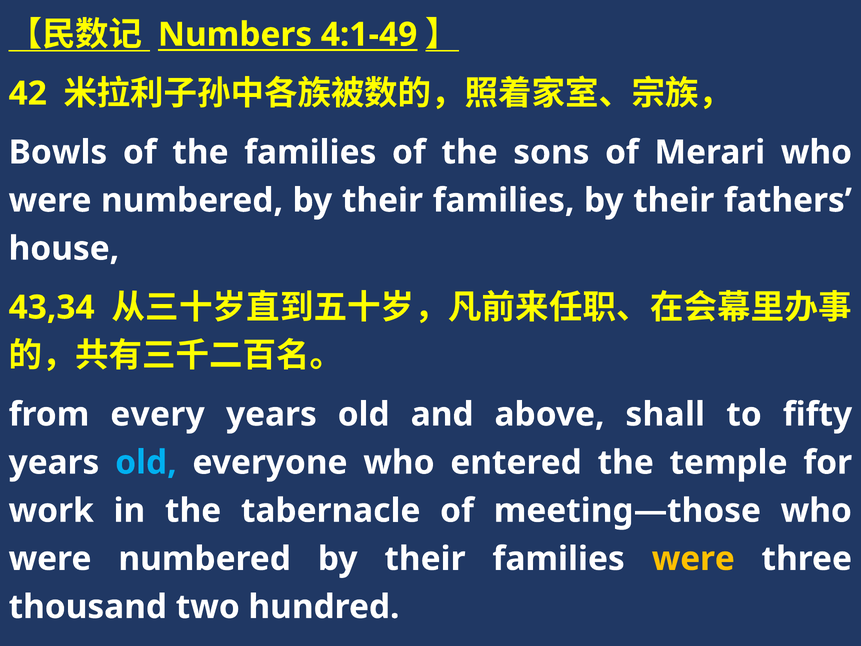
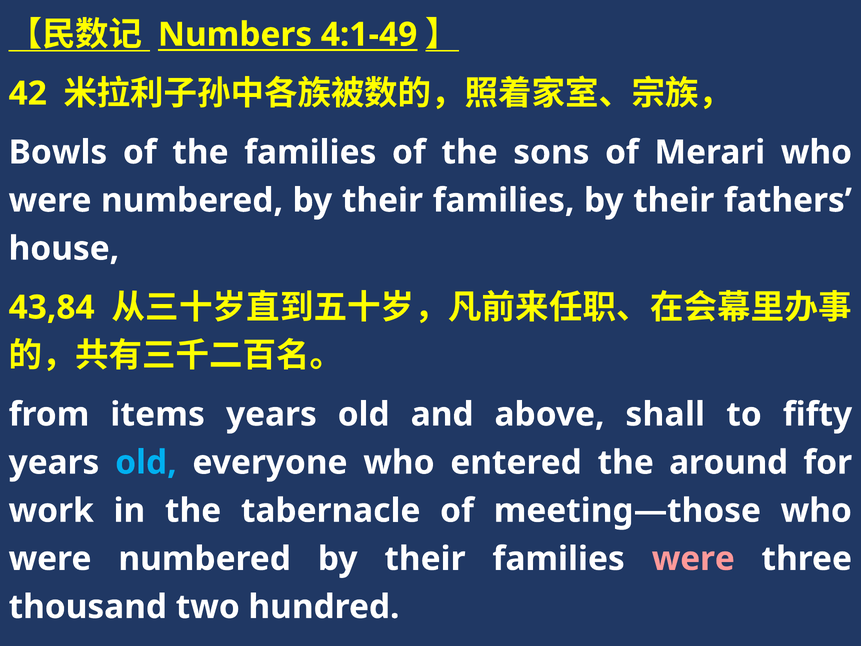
43,34: 43,34 -> 43,84
every: every -> items
temple: temple -> around
were at (693, 559) colour: yellow -> pink
